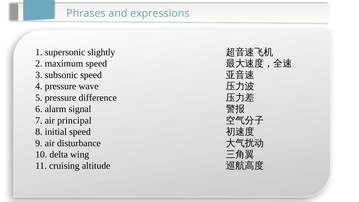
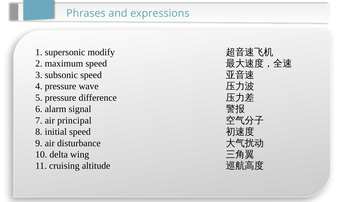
slightly: slightly -> modify
